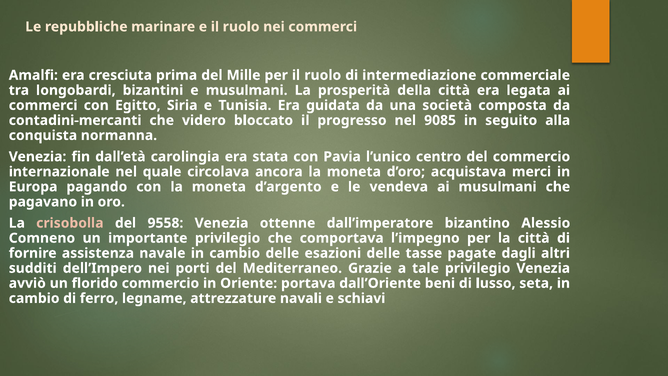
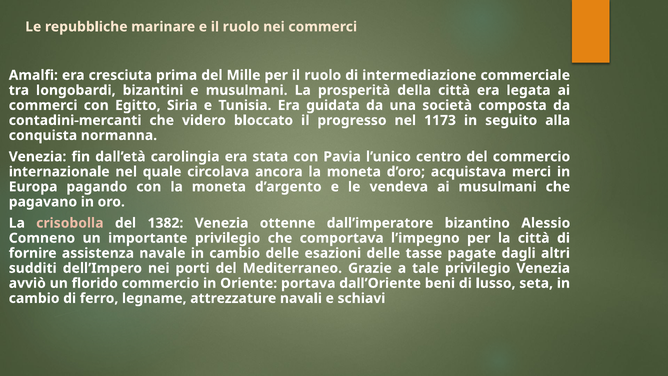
9085: 9085 -> 1173
9558: 9558 -> 1382
